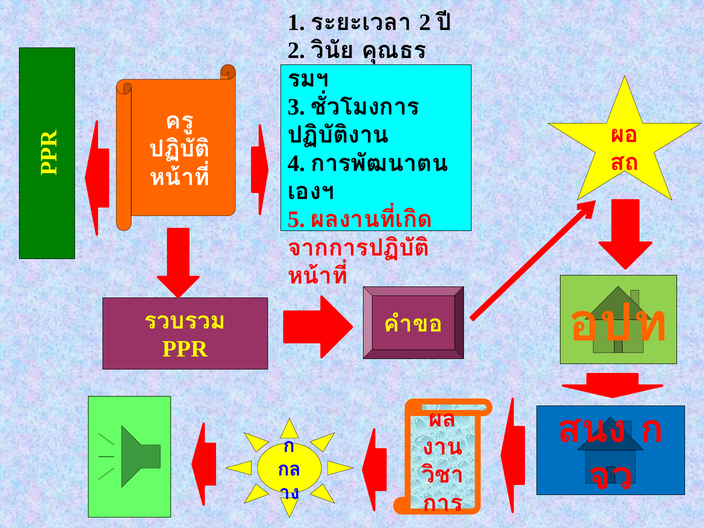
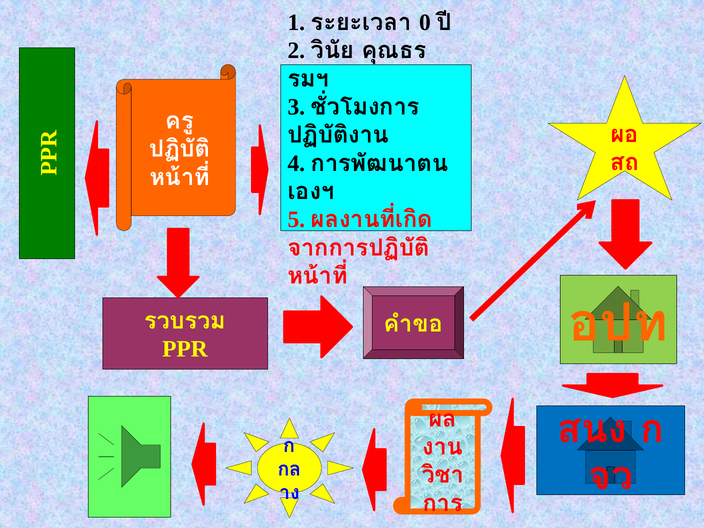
2 at (425, 22): 2 -> 0
